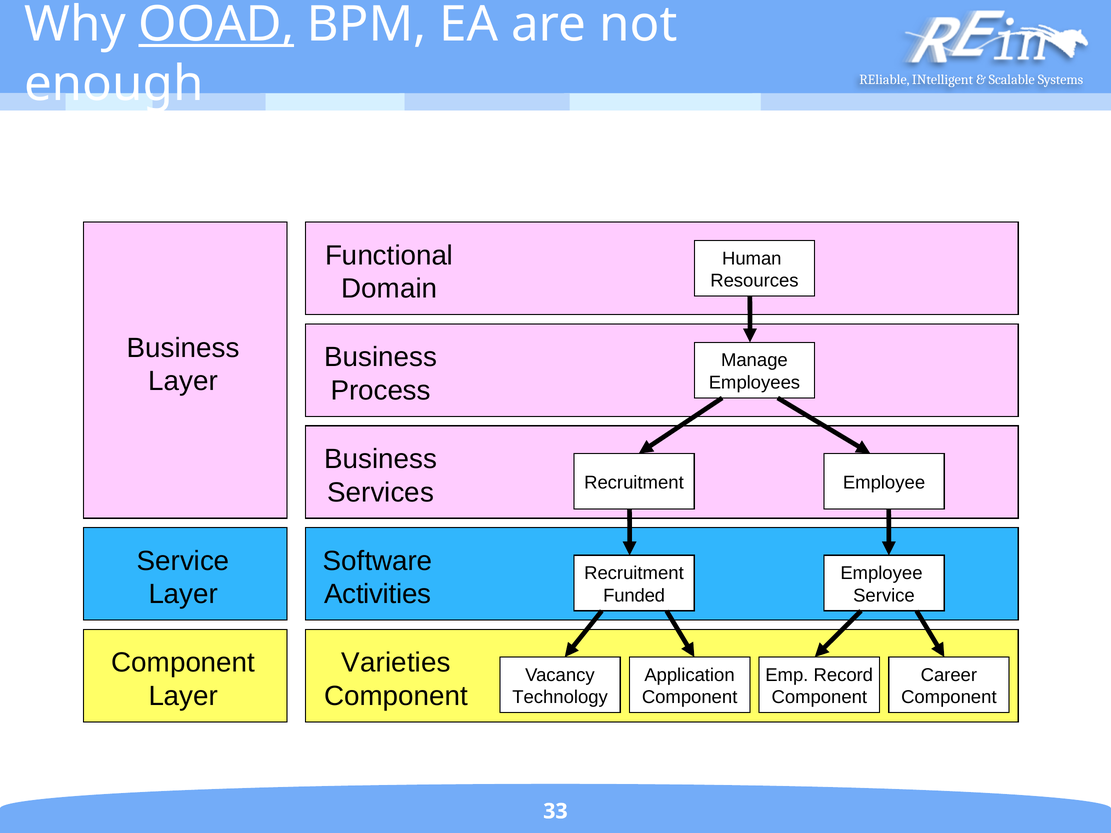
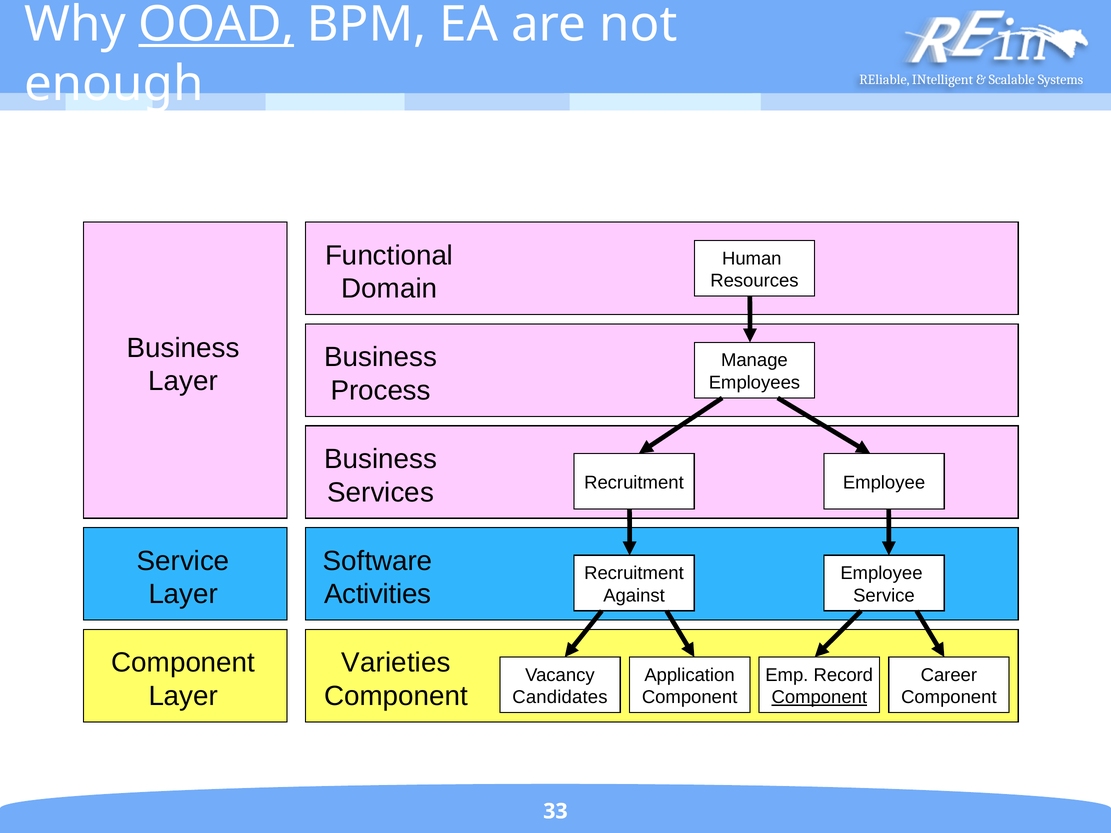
Funded: Funded -> Against
Technology: Technology -> Candidates
Component at (819, 697) underline: none -> present
